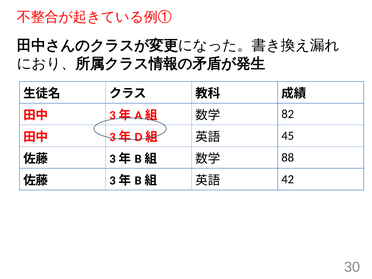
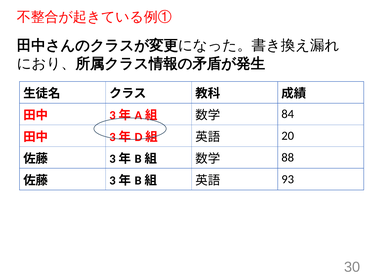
82: 82 -> 84
45: 45 -> 20
42: 42 -> 93
